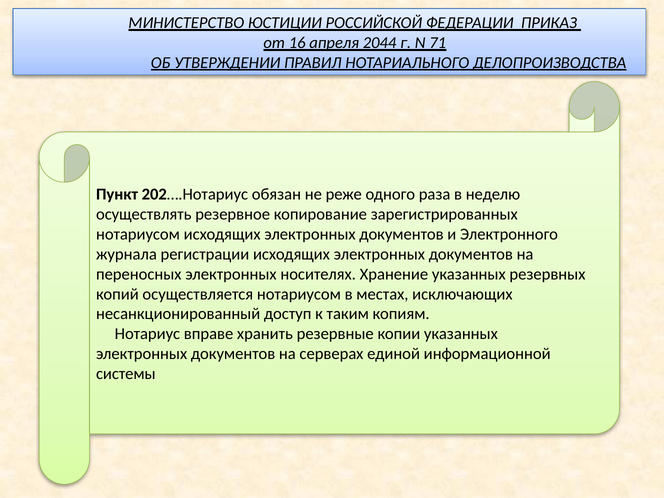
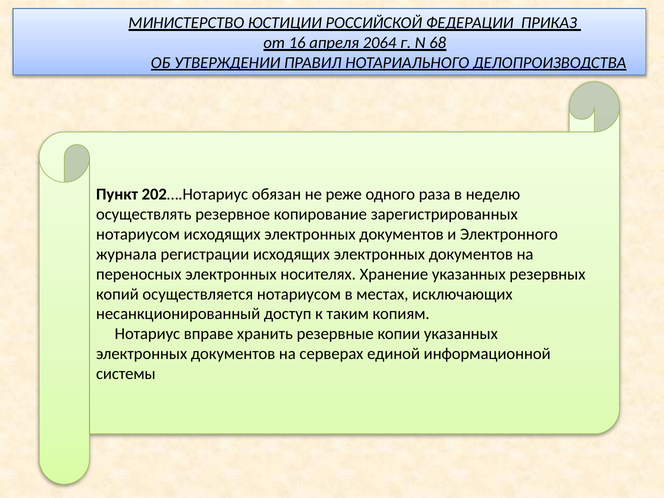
2044: 2044 -> 2064
71: 71 -> 68
